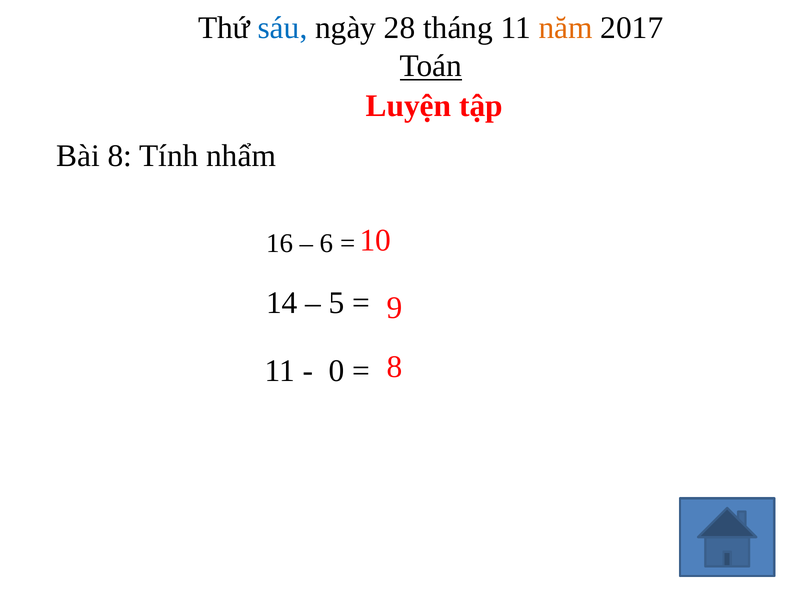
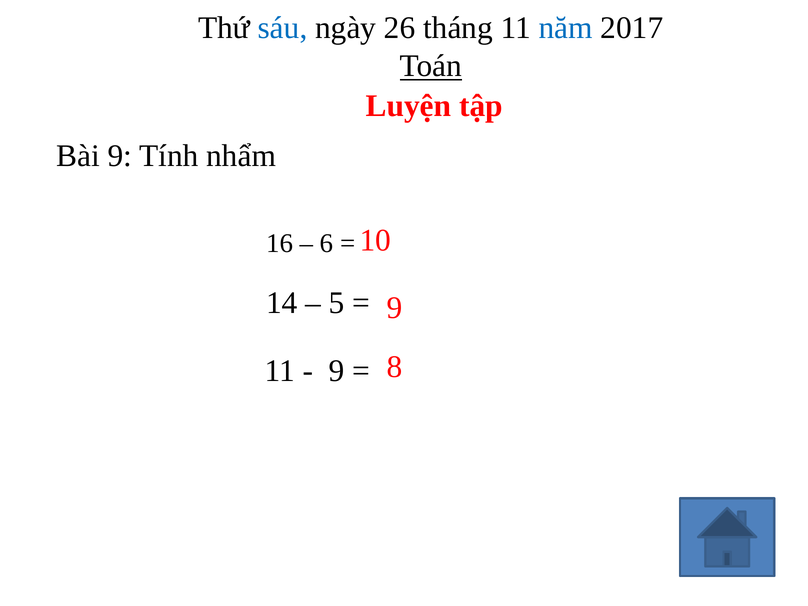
28: 28 -> 26
năm colour: orange -> blue
Bài 8: 8 -> 9
0 at (336, 371): 0 -> 9
